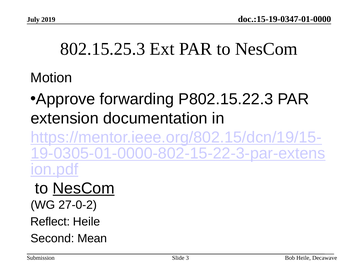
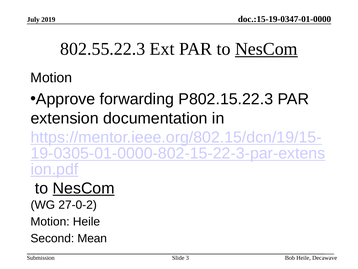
802.15.25.3: 802.15.25.3 -> 802.55.22.3
NesCom at (266, 49) underline: none -> present
Reflect at (50, 221): Reflect -> Motion
